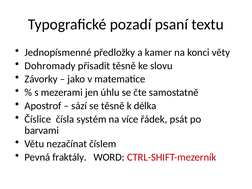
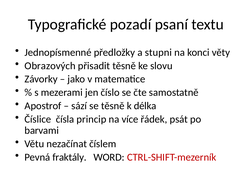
kamer: kamer -> stupni
Dohromady: Dohromady -> Obrazových
úhlu: úhlu -> číslo
systém: systém -> princip
